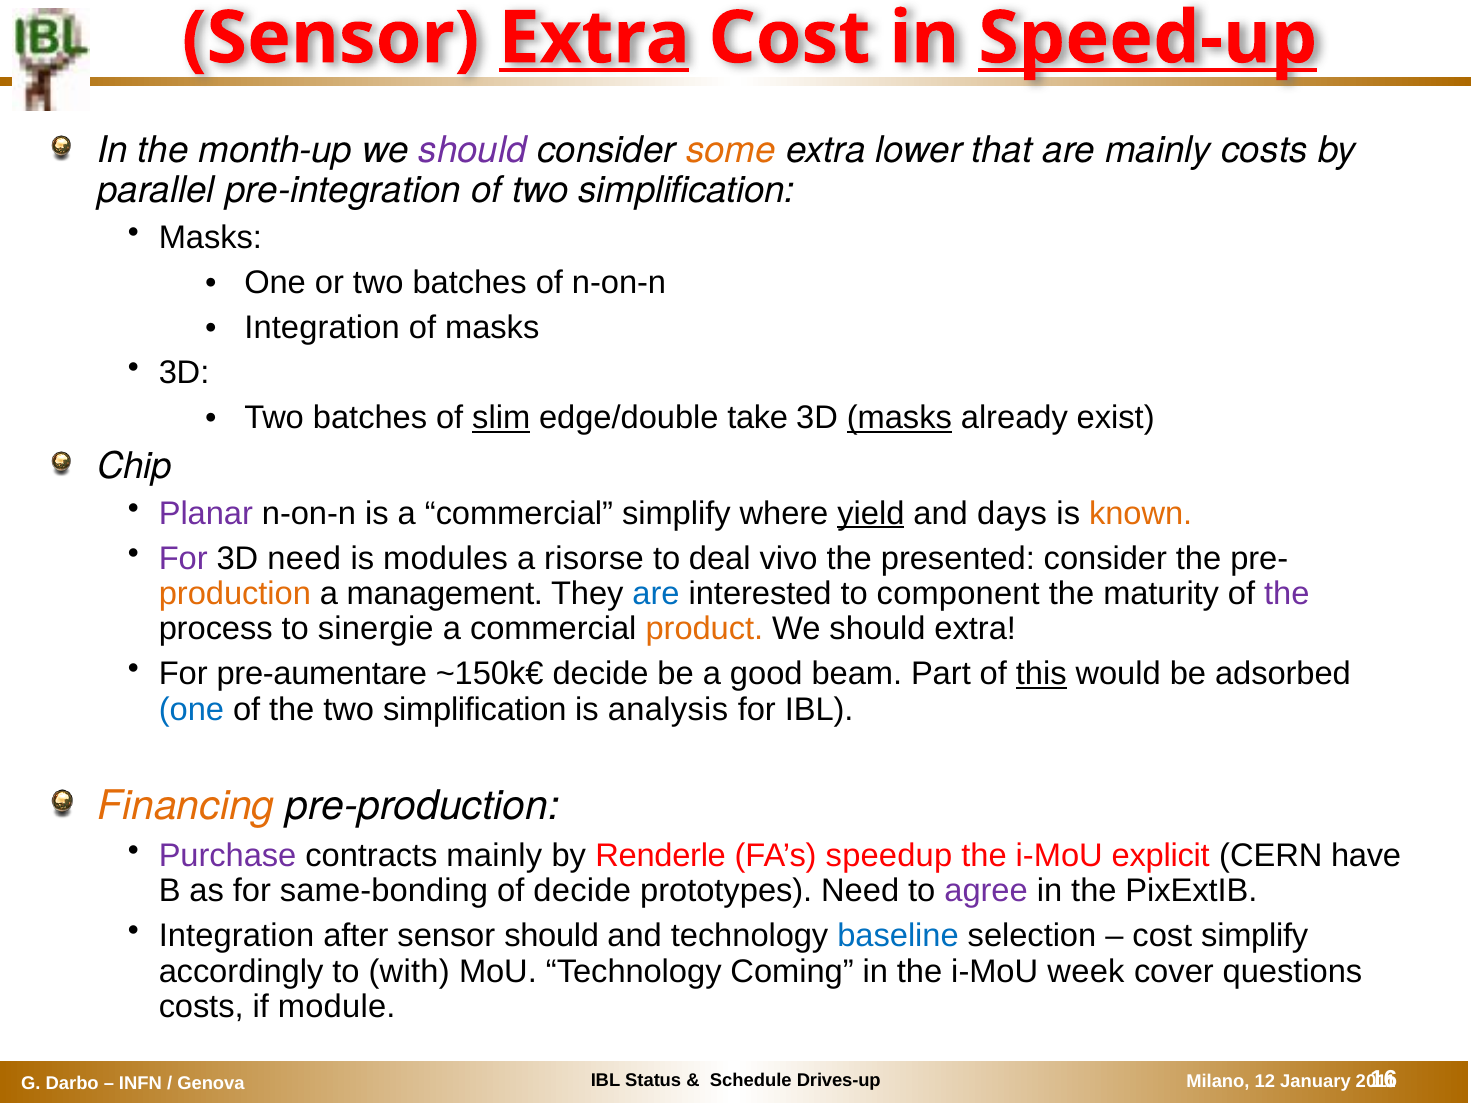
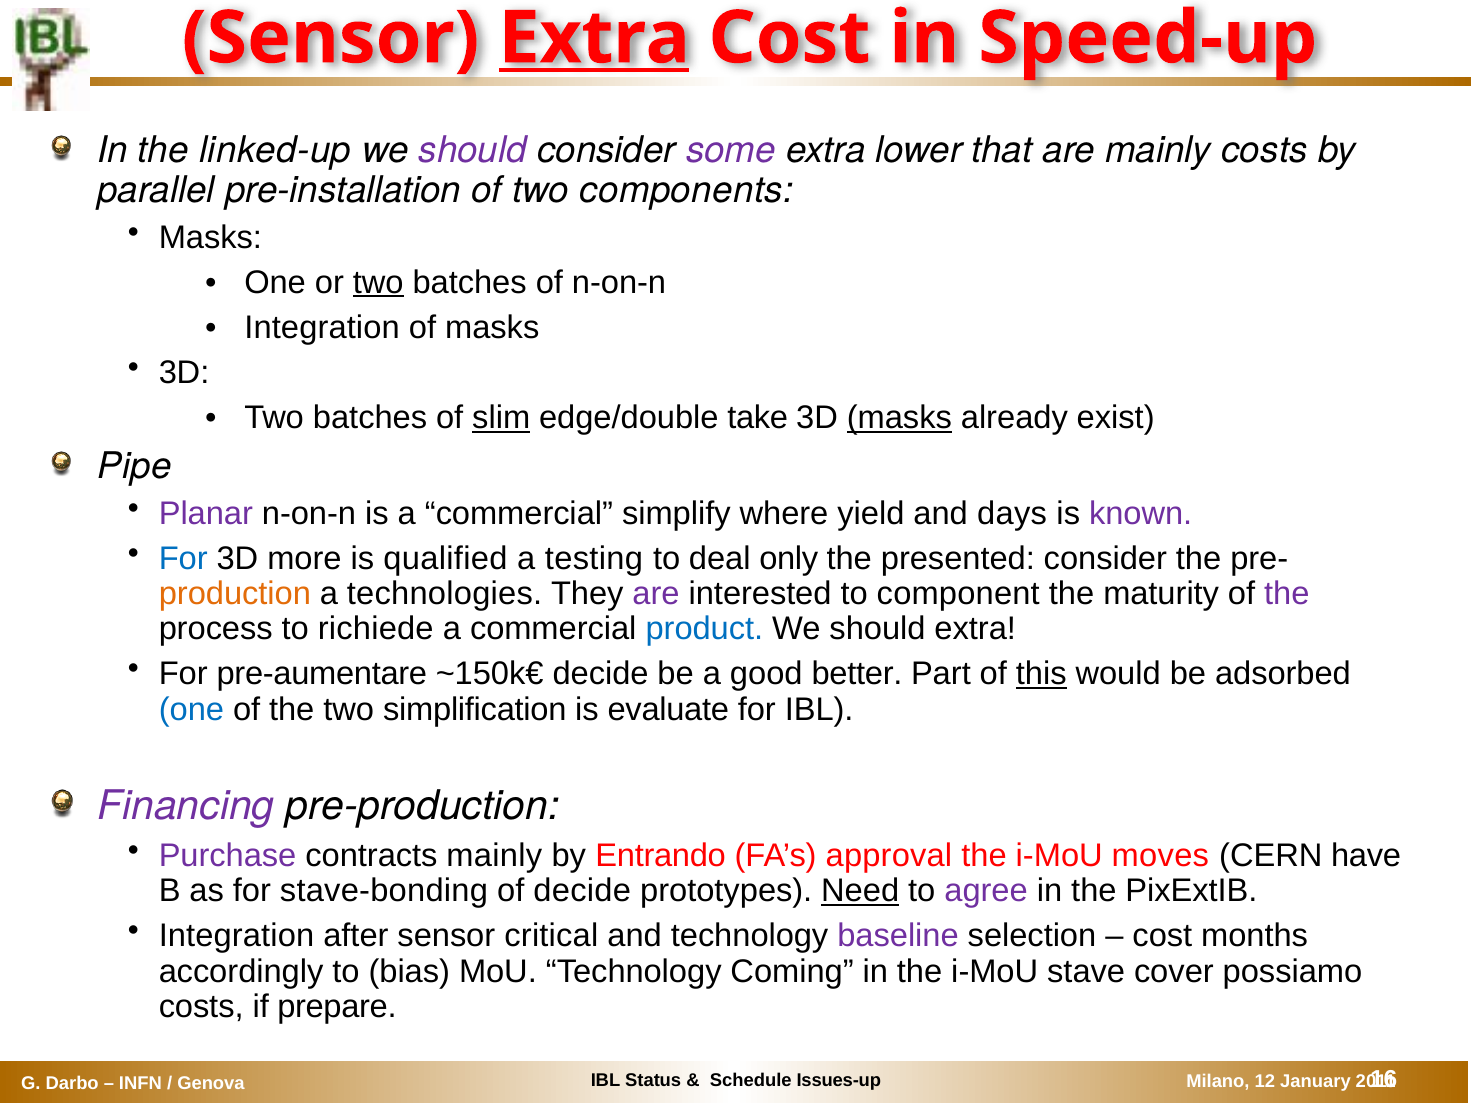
Speed-up underline: present -> none
month-up: month-up -> linked-up
some colour: orange -> purple
pre-integration: pre-integration -> pre-installation
of two simplification: simplification -> components
two at (378, 282) underline: none -> present
Chip: Chip -> Pipe
yield underline: present -> none
known colour: orange -> purple
For at (183, 559) colour: purple -> blue
3D need: need -> more
modules: modules -> qualified
risorse: risorse -> testing
vivo: vivo -> only
management: management -> technologies
are at (656, 594) colour: blue -> purple
sinergie: sinergie -> richiede
product colour: orange -> blue
beam: beam -> better
analysis: analysis -> evaluate
Financing colour: orange -> purple
Renderle: Renderle -> Entrando
speedup: speedup -> approval
explicit: explicit -> moves
same-bonding: same-bonding -> stave-bonding
Need at (860, 891) underline: none -> present
sensor should: should -> critical
baseline colour: blue -> purple
cost simplify: simplify -> months
with: with -> bias
week: week -> stave
questions: questions -> possiamo
module: module -> prepare
Drives-up: Drives-up -> Issues-up
